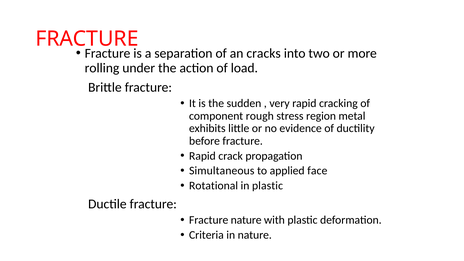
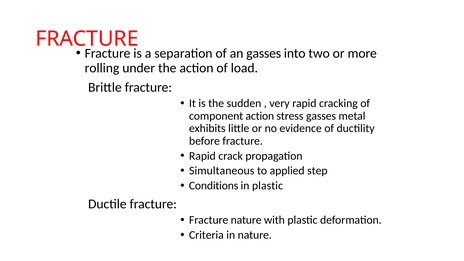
an cracks: cracks -> gasses
component rough: rough -> action
stress region: region -> gasses
face: face -> step
Rotational: Rotational -> Conditions
